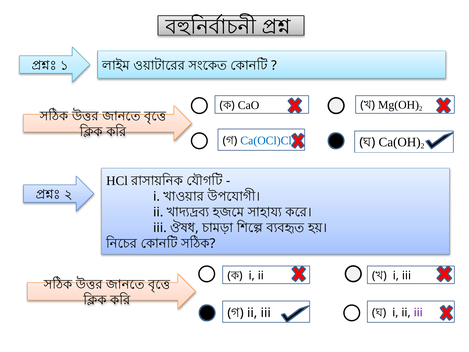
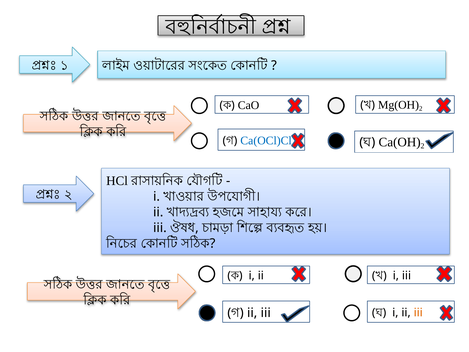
iii at (418, 312) colour: purple -> orange
